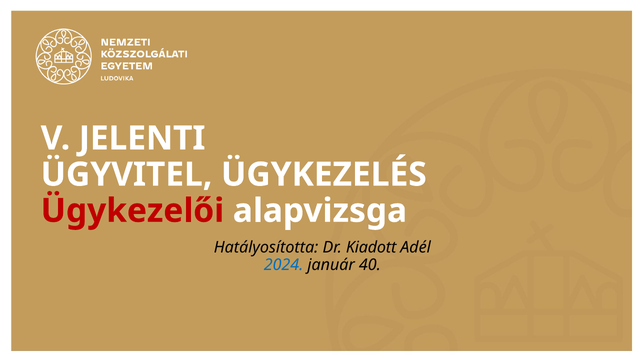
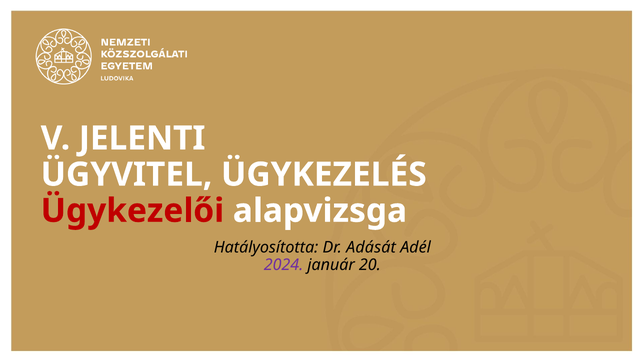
Kiadott: Kiadott -> Adását
2024 colour: blue -> purple
40: 40 -> 20
